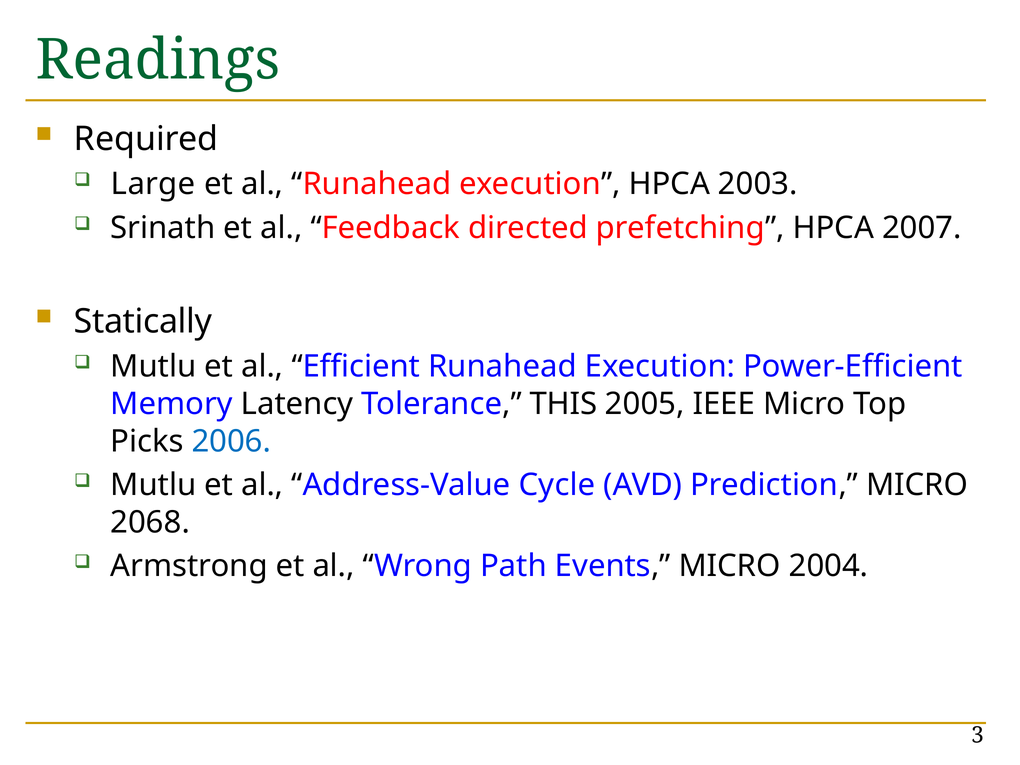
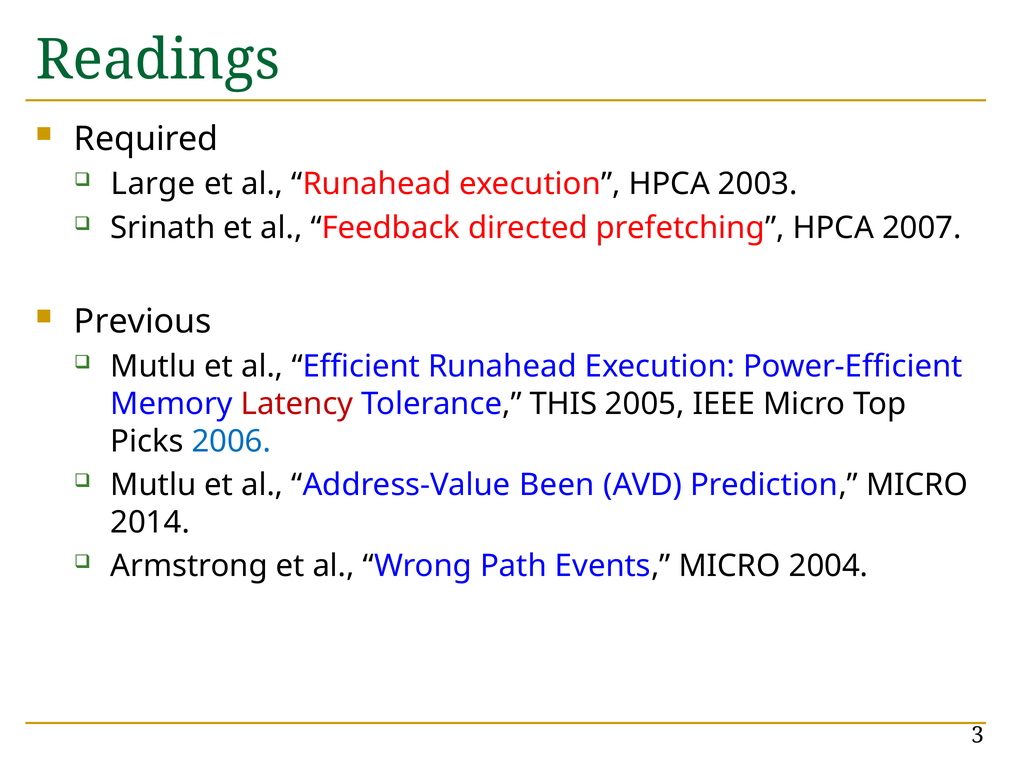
Statically: Statically -> Previous
Latency colour: black -> red
Cycle: Cycle -> Been
2068: 2068 -> 2014
